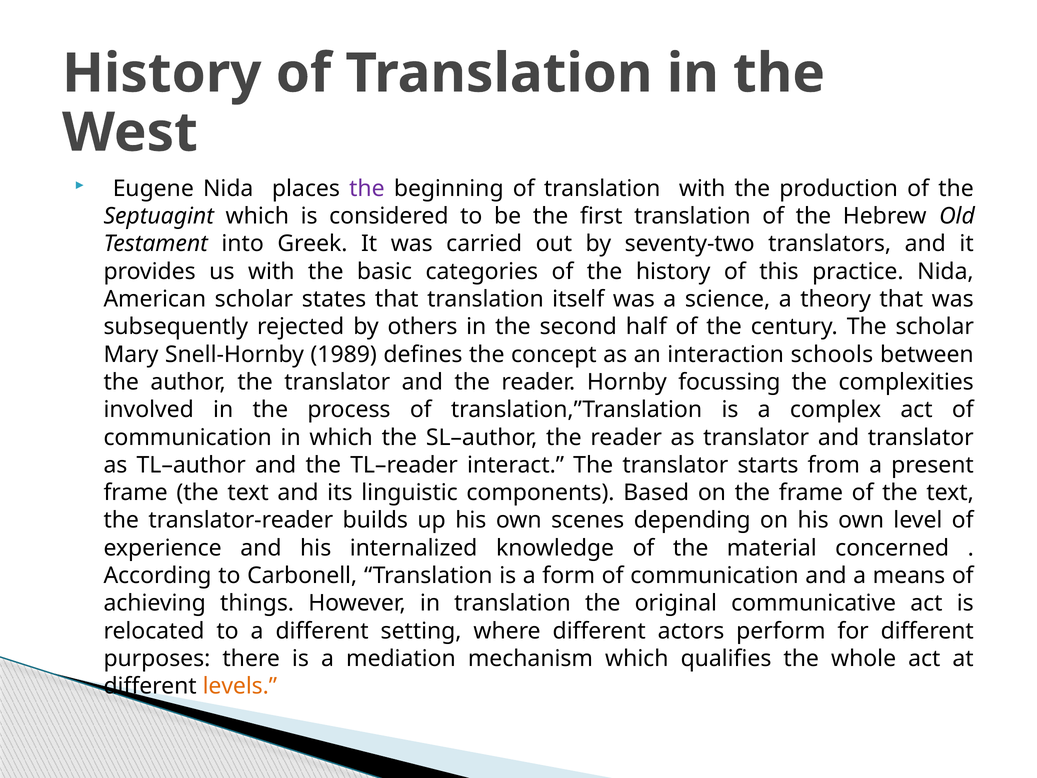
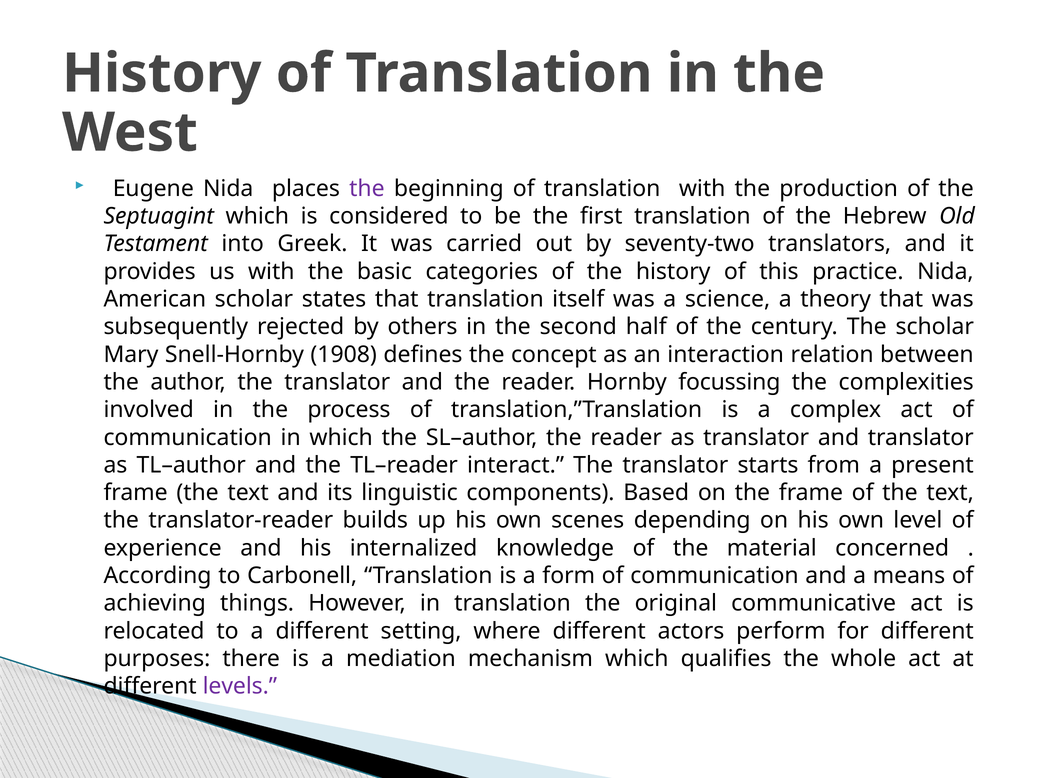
1989: 1989 -> 1908
schools: schools -> relation
levels colour: orange -> purple
